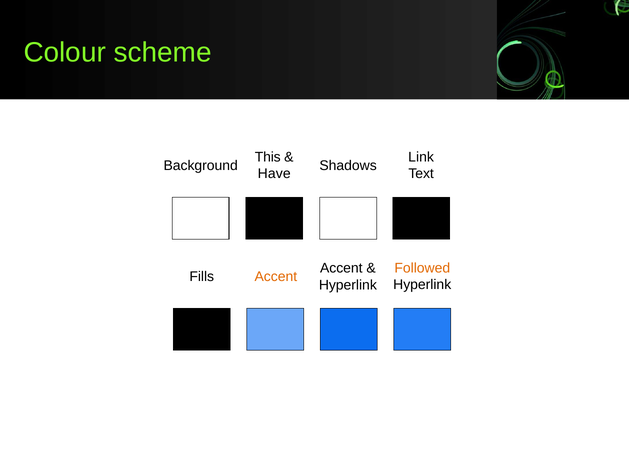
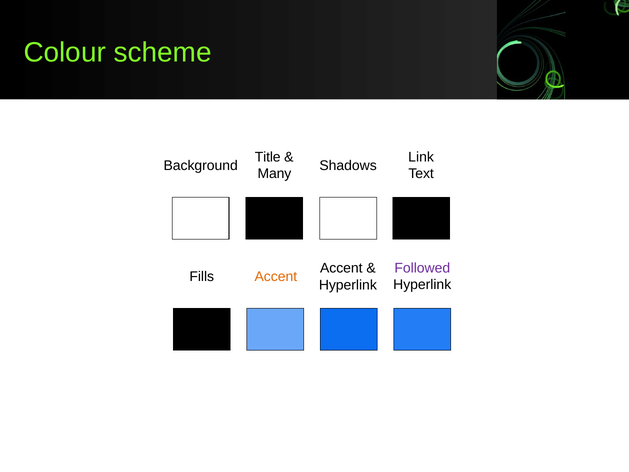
This: This -> Title
Have: Have -> Many
Followed colour: orange -> purple
